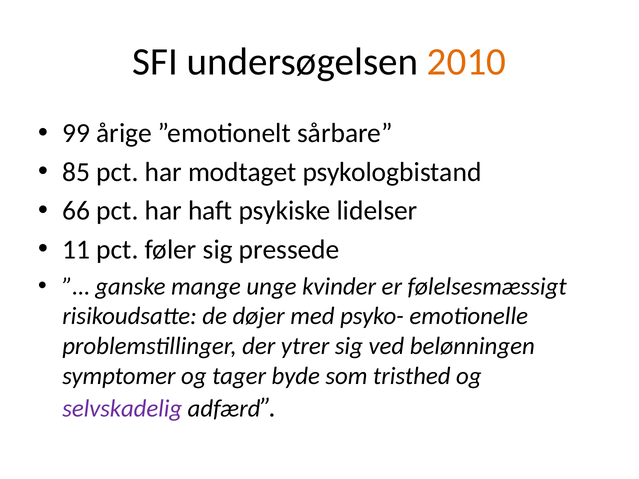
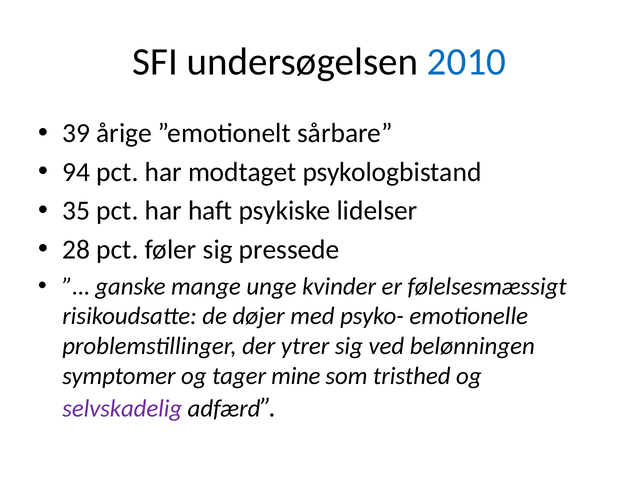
2010 colour: orange -> blue
99: 99 -> 39
85: 85 -> 94
66: 66 -> 35
11: 11 -> 28
byde: byde -> mine
